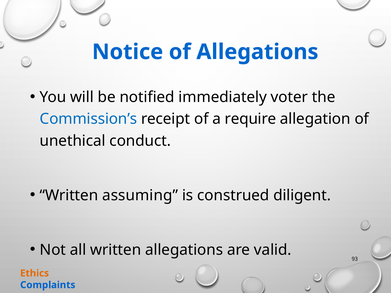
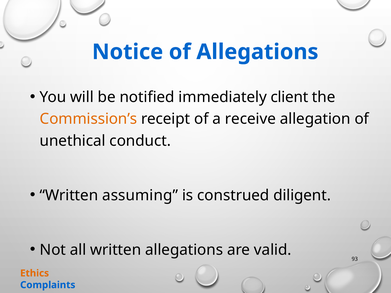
voter: voter -> client
Commission’s colour: blue -> orange
require: require -> receive
